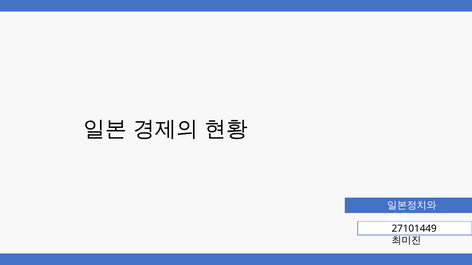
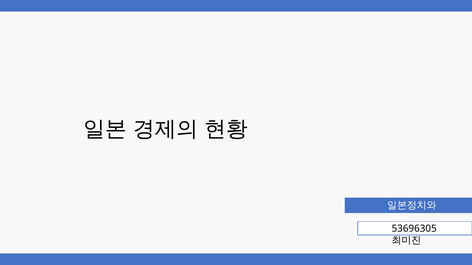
27101449: 27101449 -> 53696305
